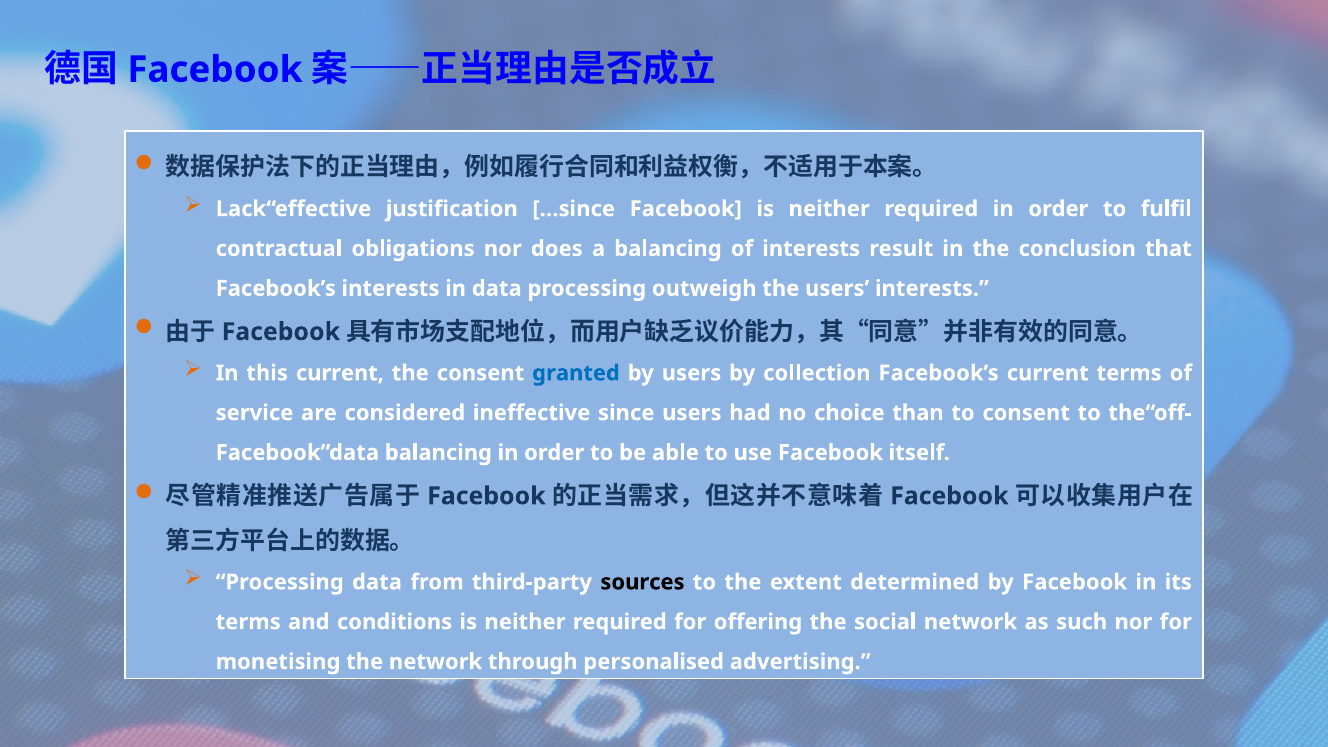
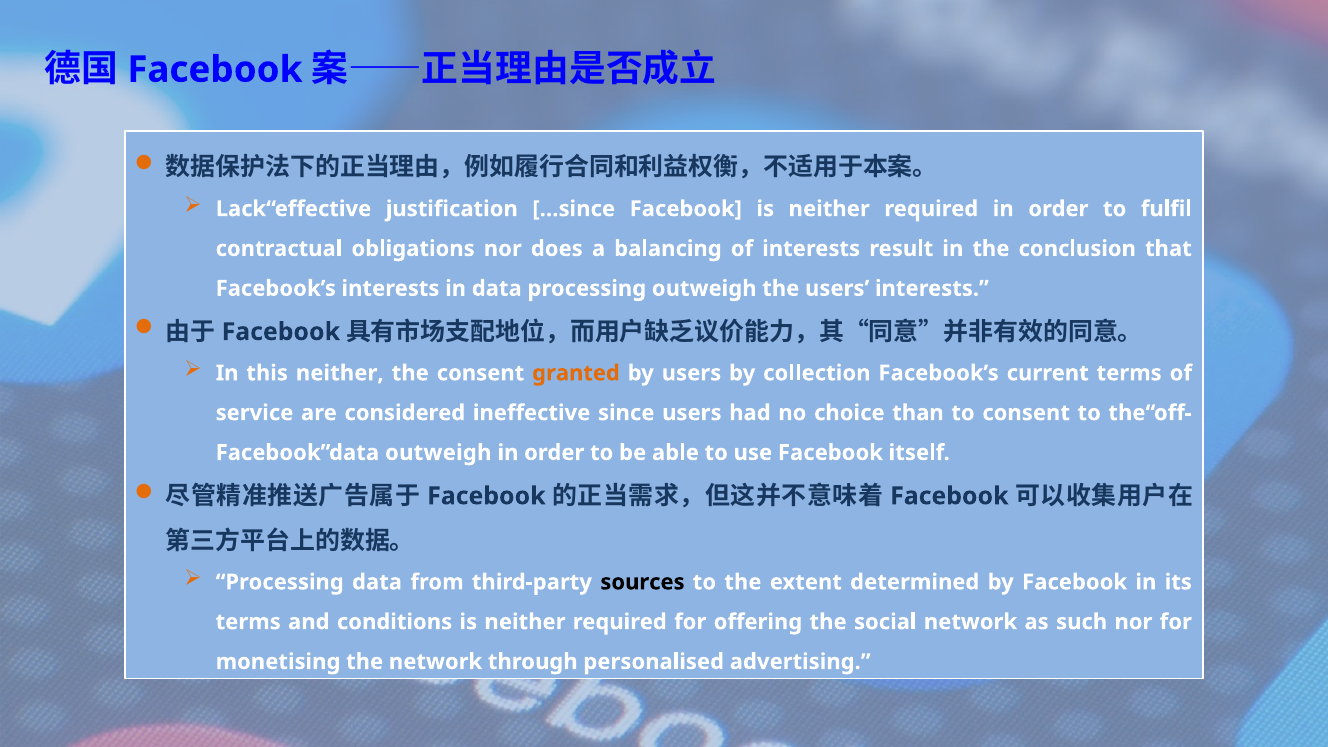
this current: current -> neither
granted colour: blue -> orange
balancing at (438, 453): balancing -> outweigh
